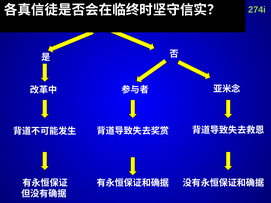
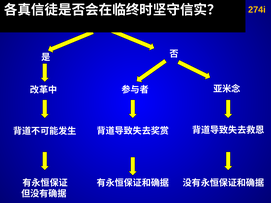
274i colour: light green -> yellow
